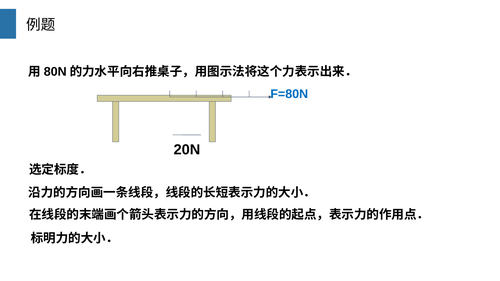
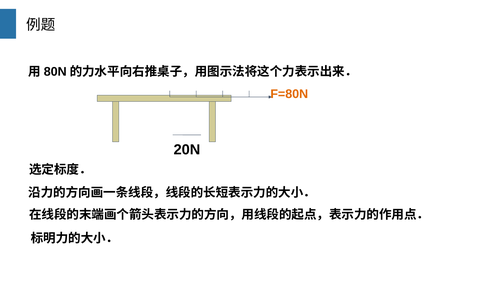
F=80N colour: blue -> orange
